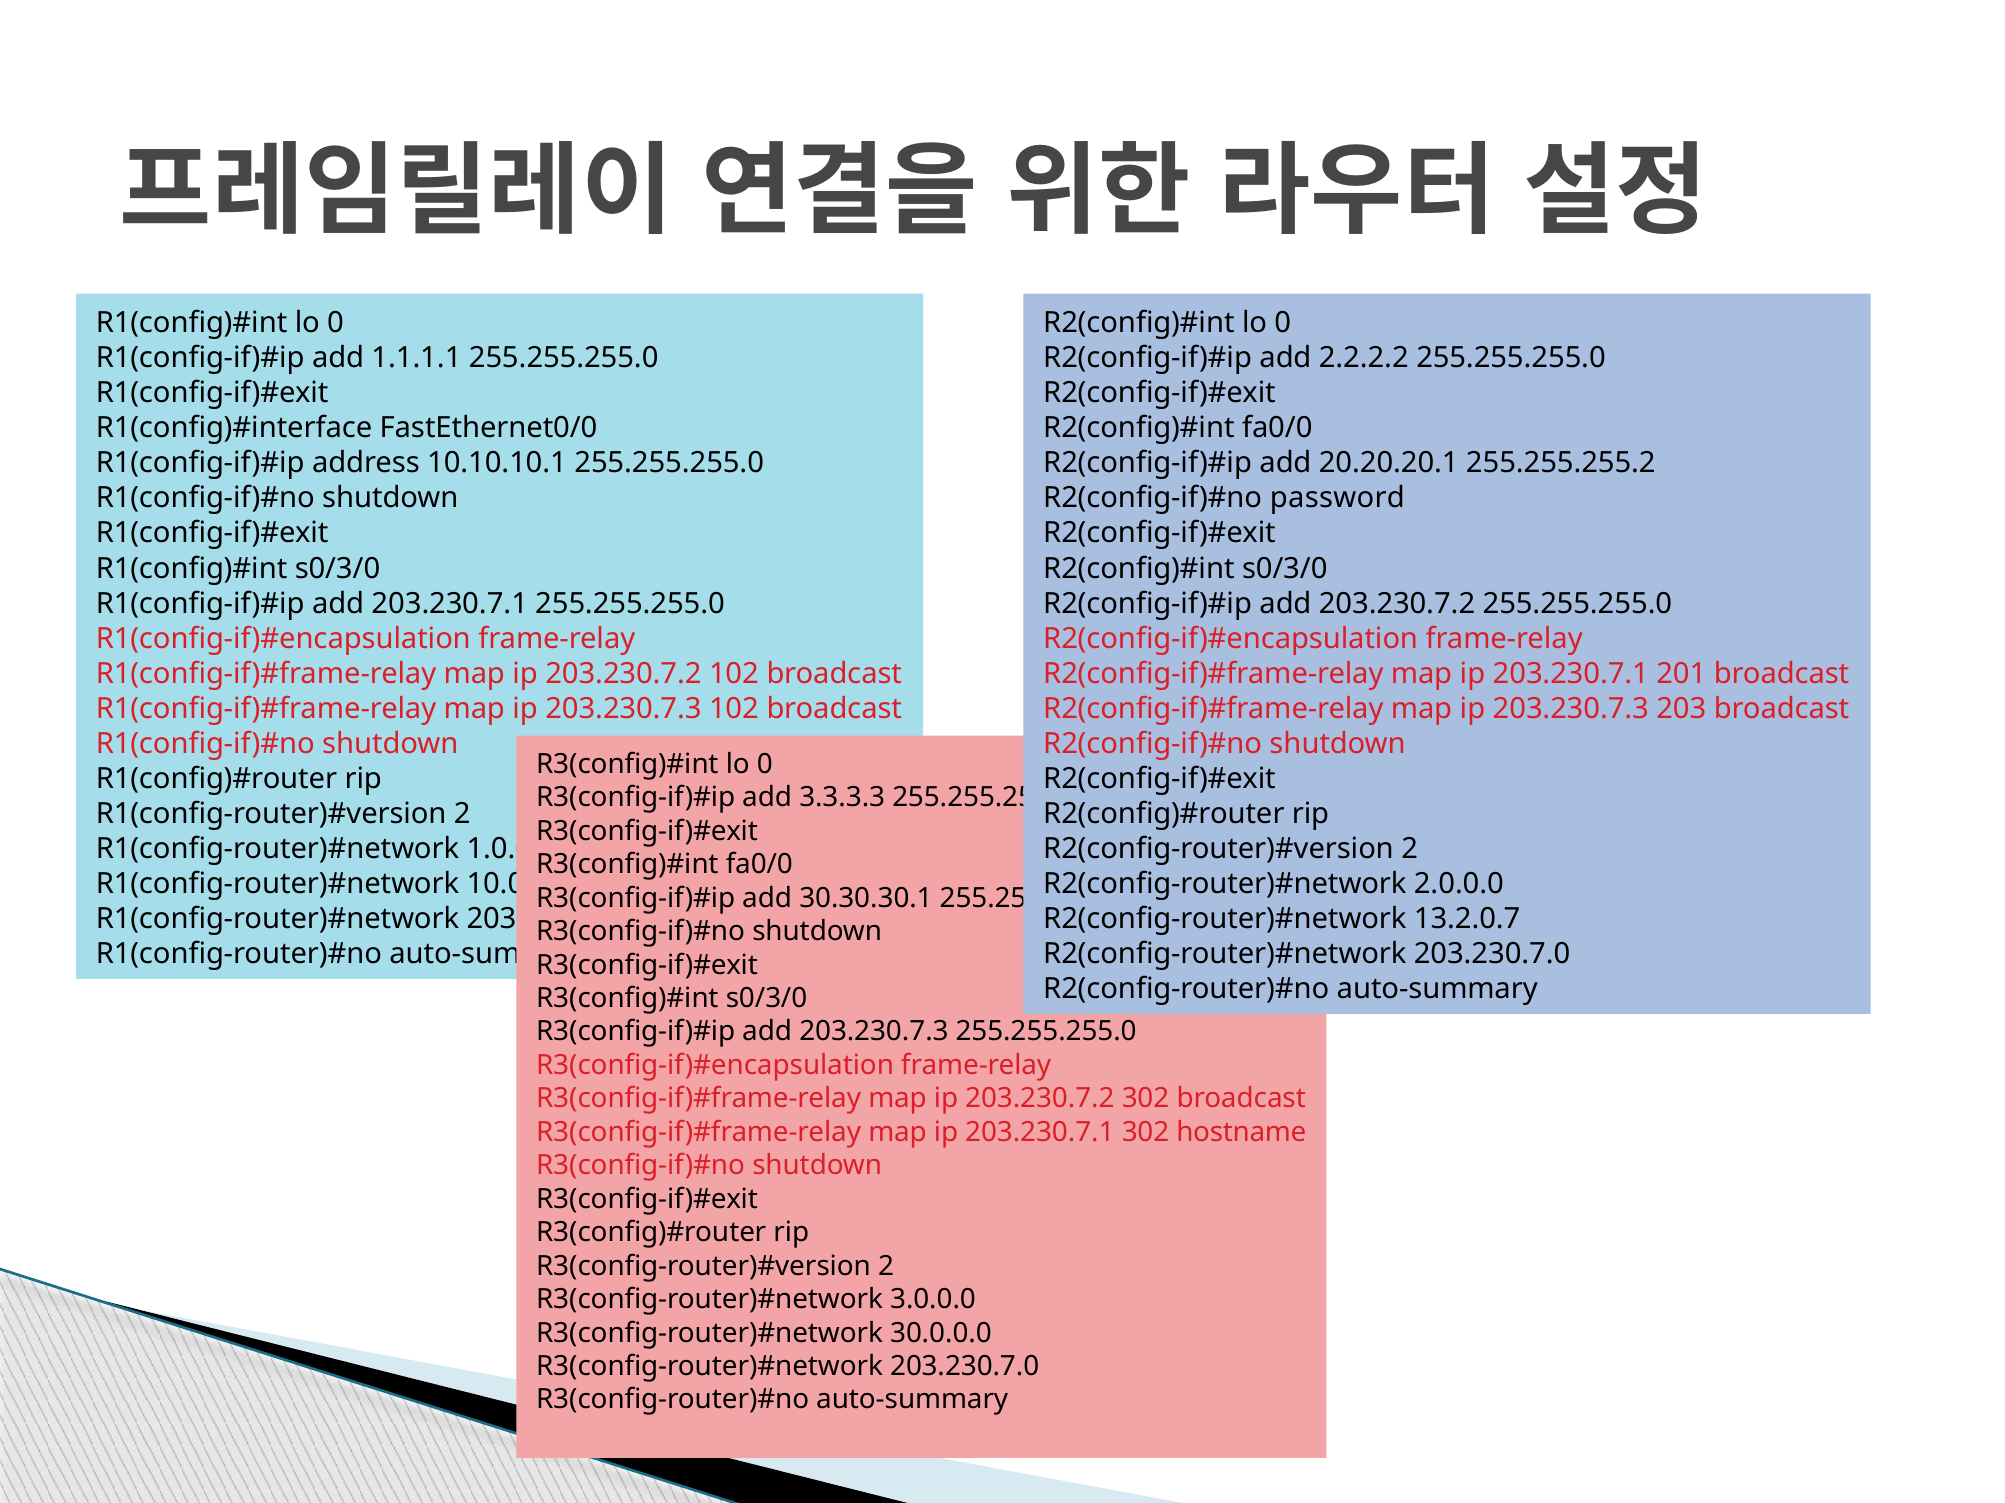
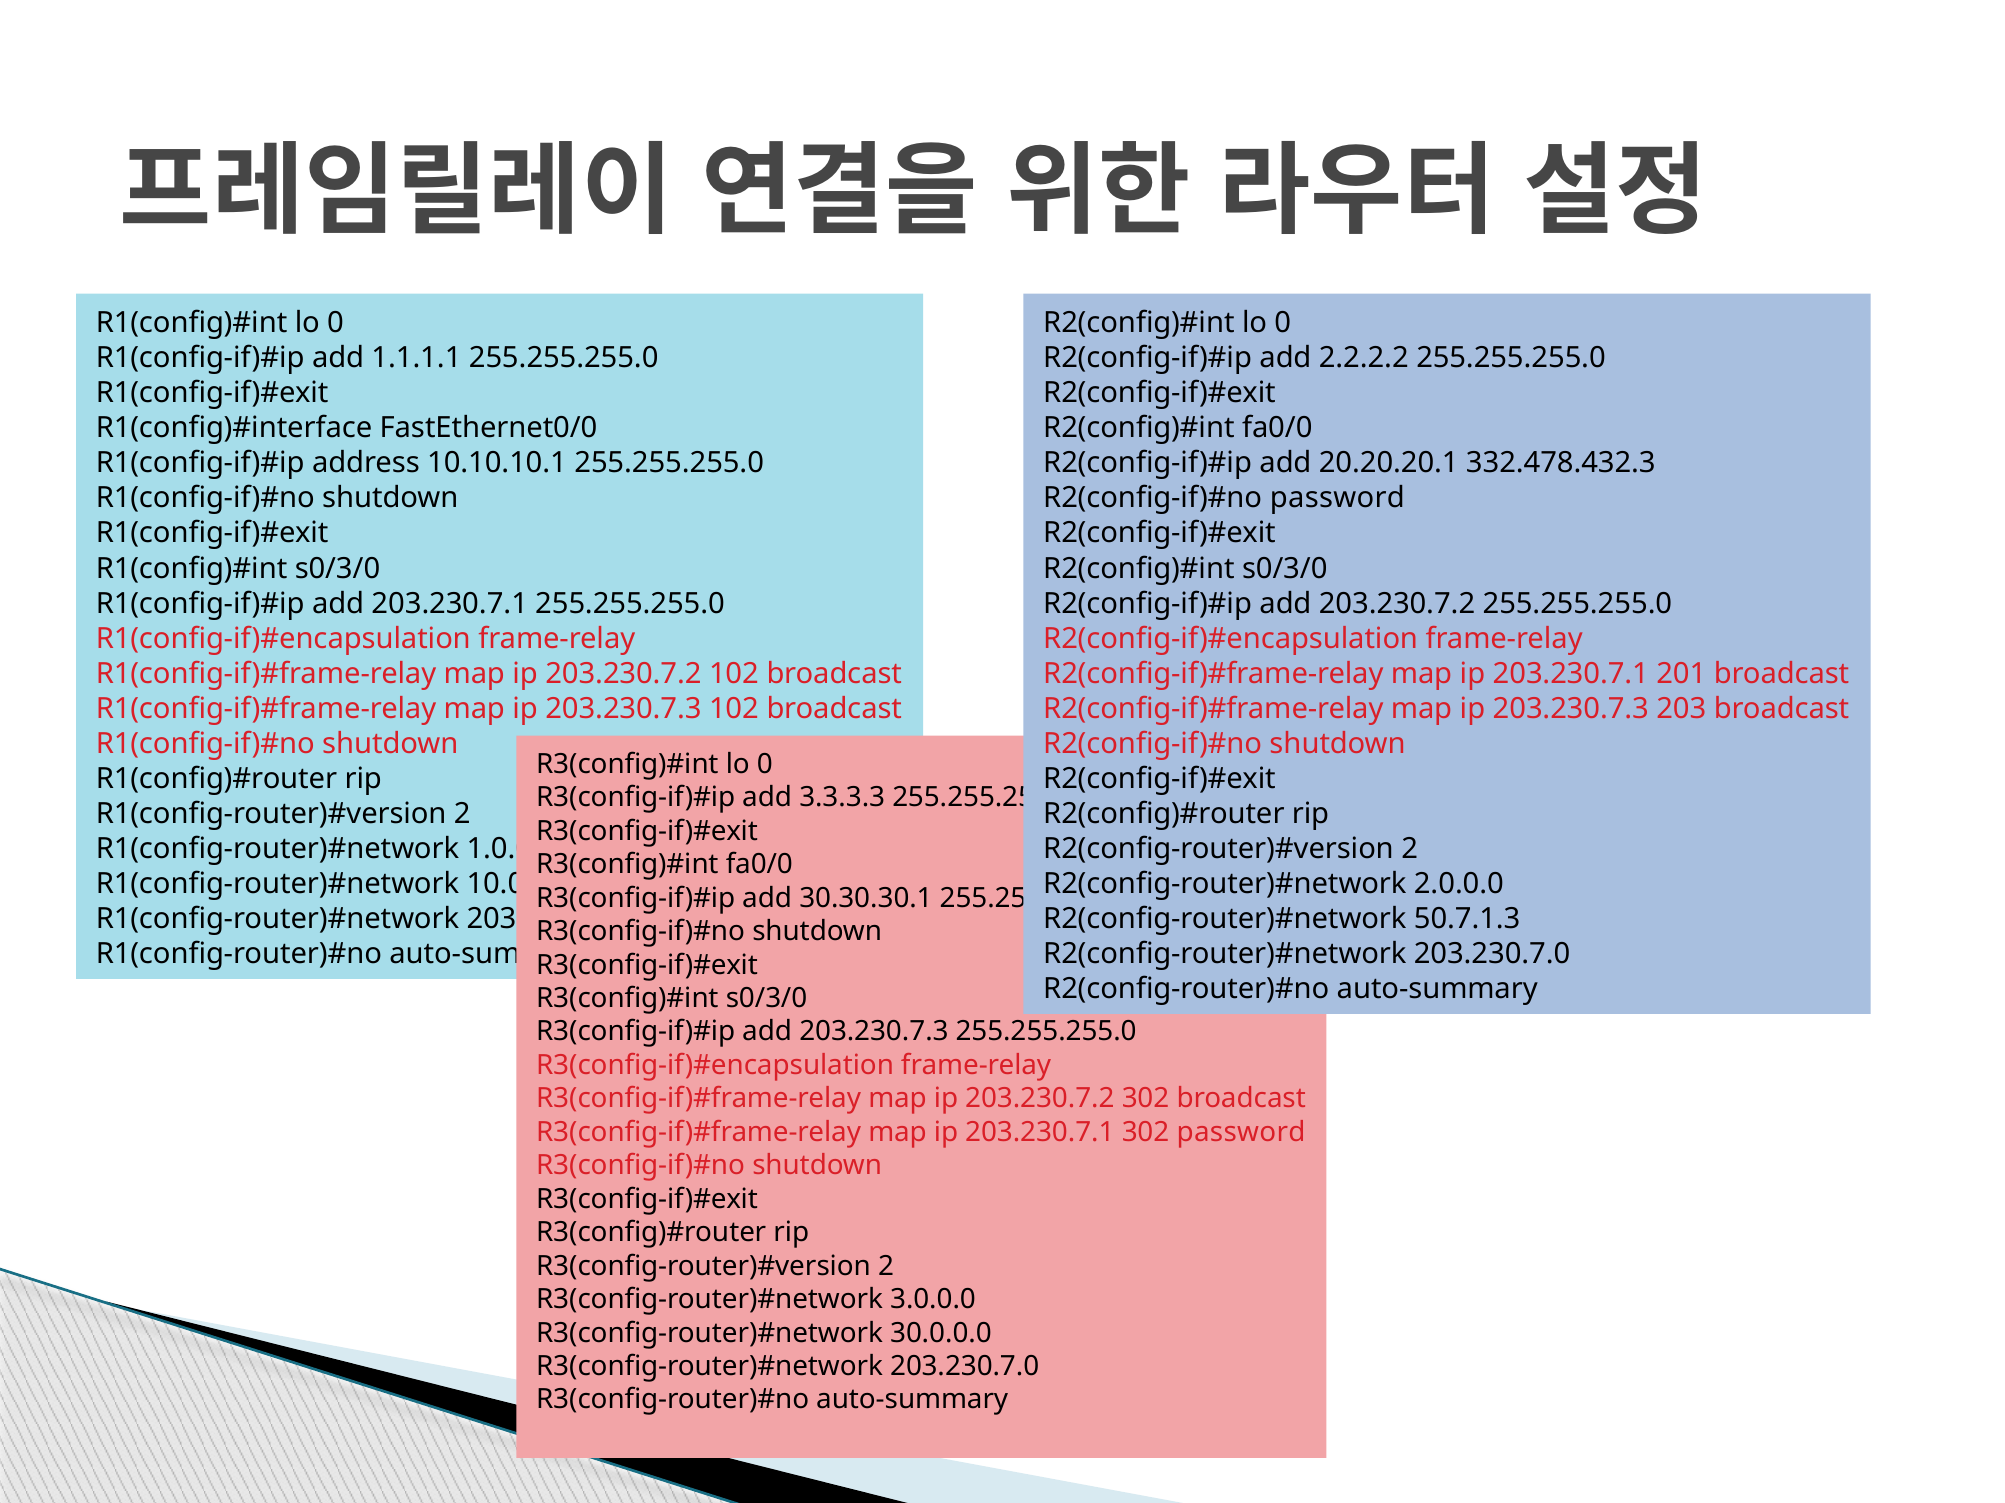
255.255.255.2: 255.255.255.2 -> 332.478.432.3
13.2.0.7: 13.2.0.7 -> 50.7.1.3
302 hostname: hostname -> password
